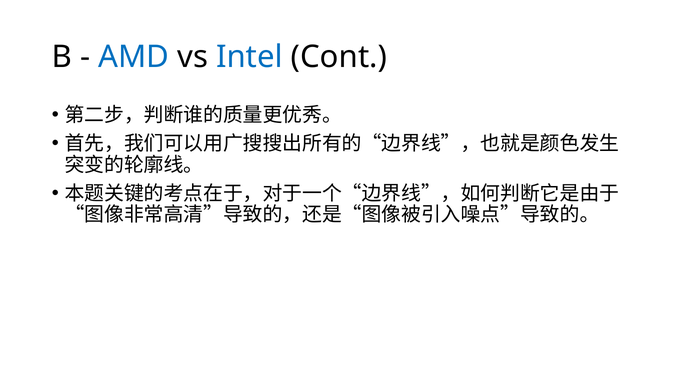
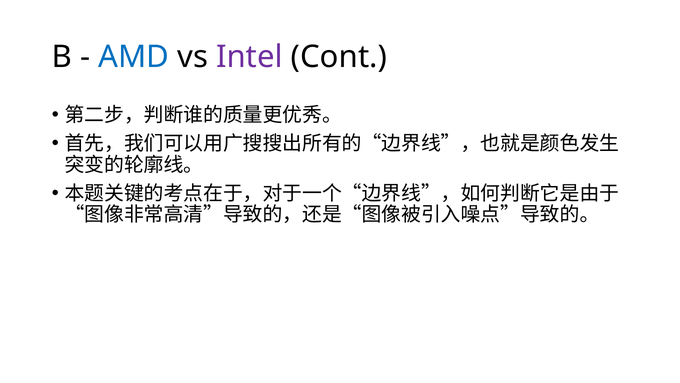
Intel colour: blue -> purple
